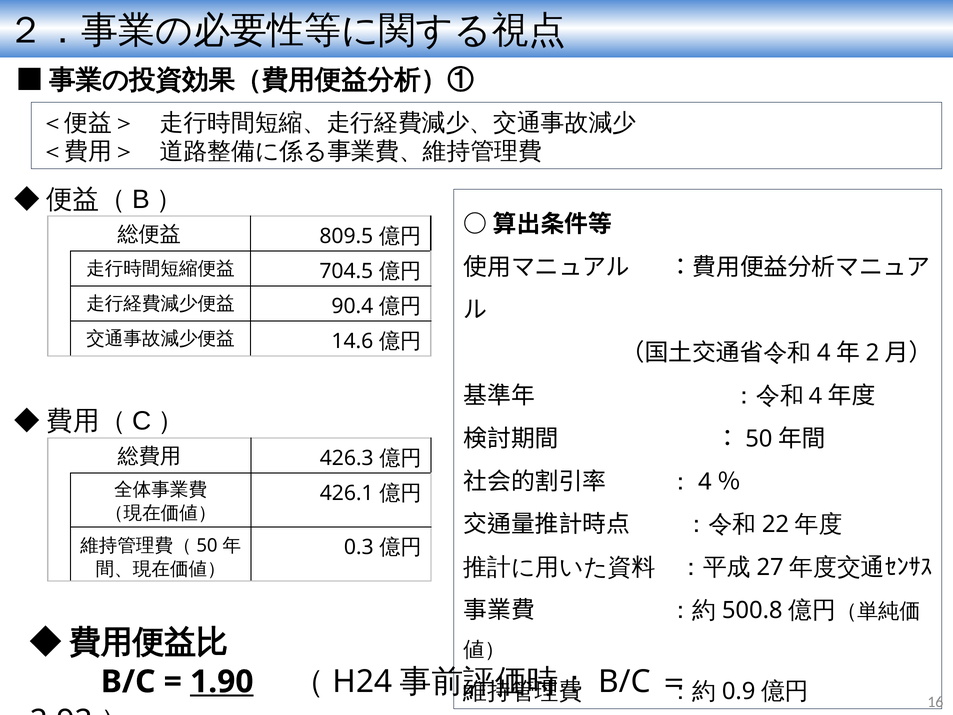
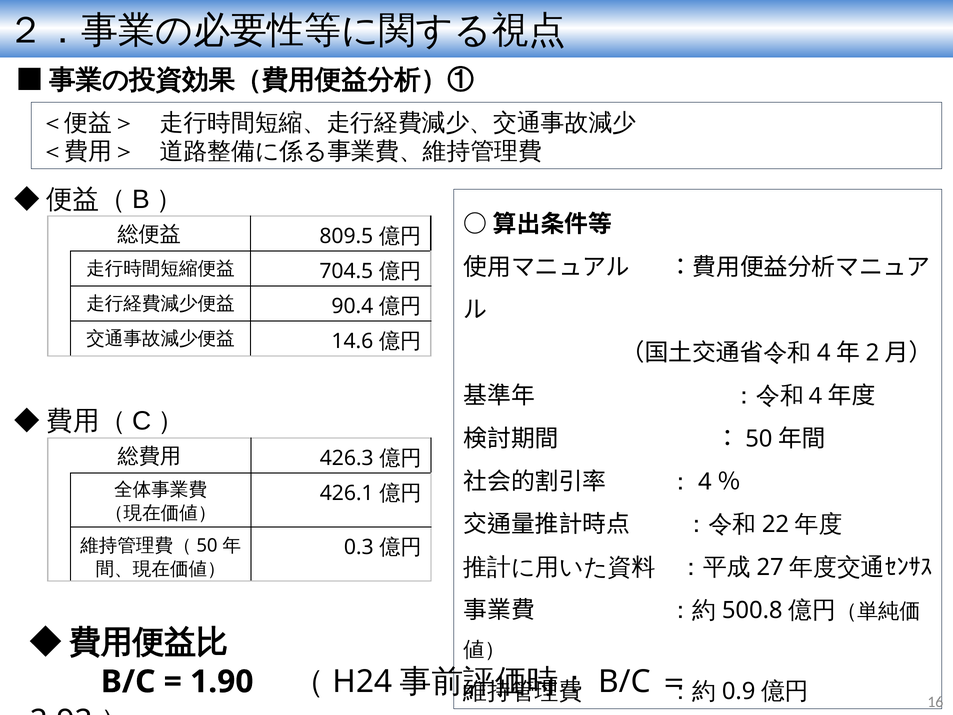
1.90 underline: present -> none
